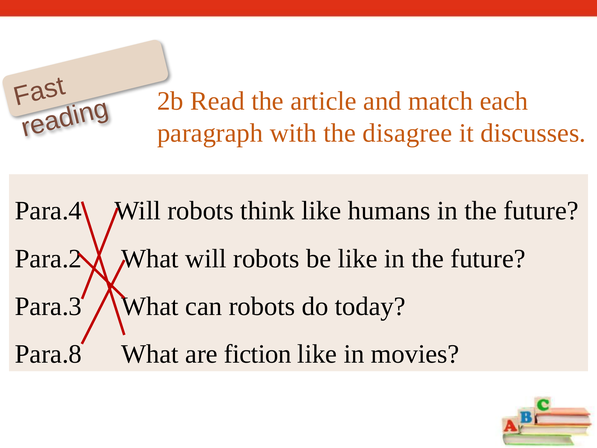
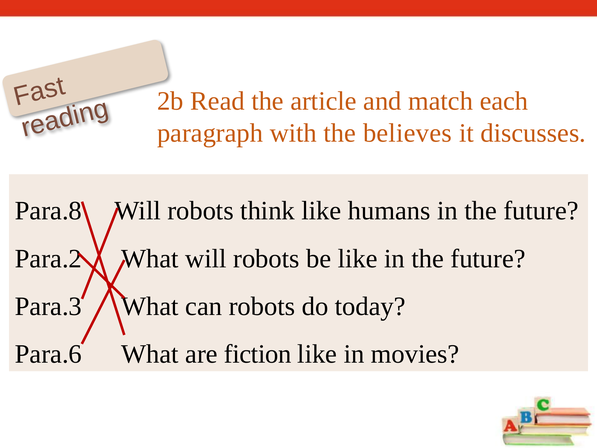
disagree: disagree -> believes
Para.4: Para.4 -> Para.8
Para.8: Para.8 -> Para.6
